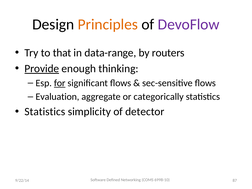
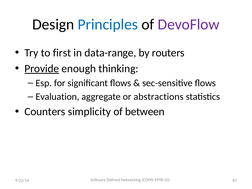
Principles colour: orange -> blue
that: that -> first
for underline: present -> none
categorically: categorically -> abstractions
Statistics at (45, 112): Statistics -> Counters
detector: detector -> between
